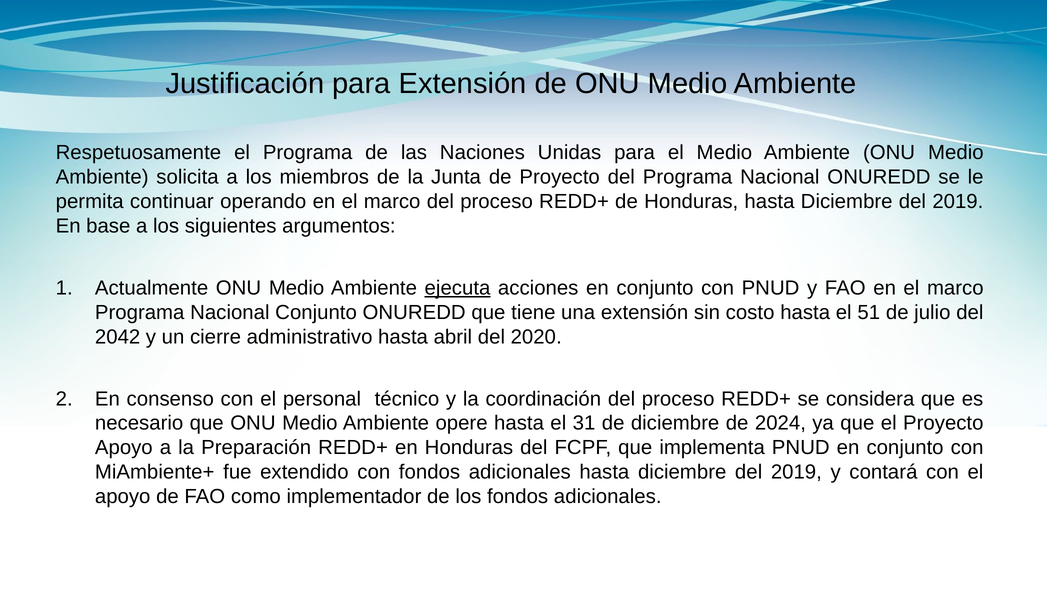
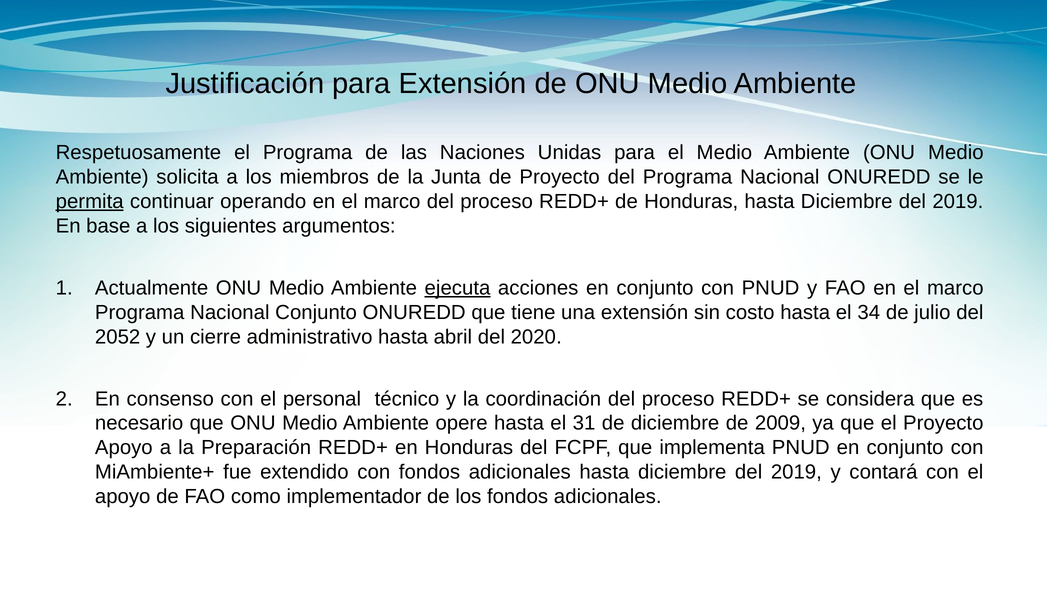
permita underline: none -> present
51: 51 -> 34
2042: 2042 -> 2052
2024: 2024 -> 2009
